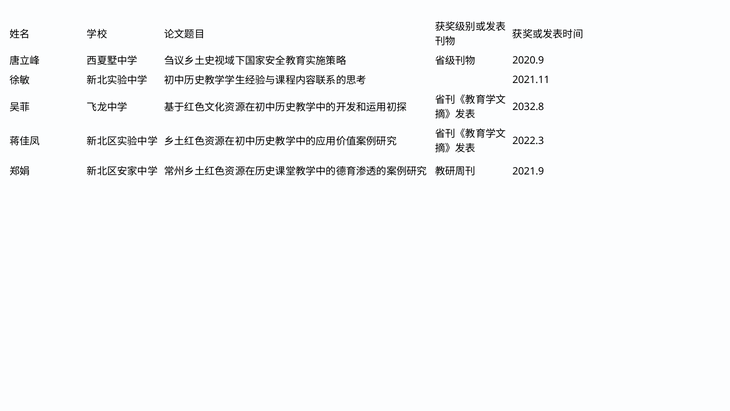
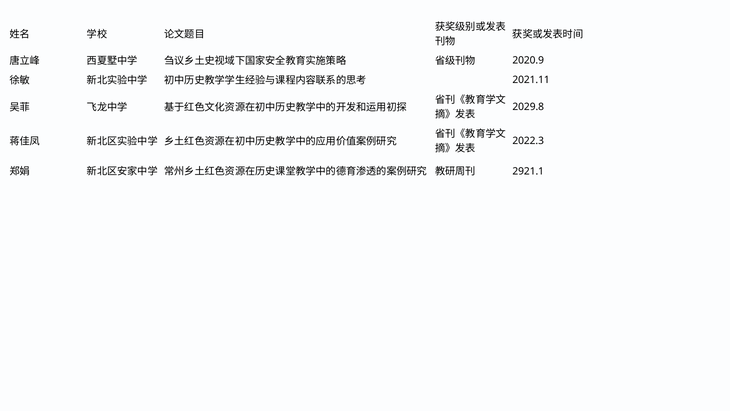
2032.8: 2032.8 -> 2029.8
2021.9: 2021.9 -> 2921.1
